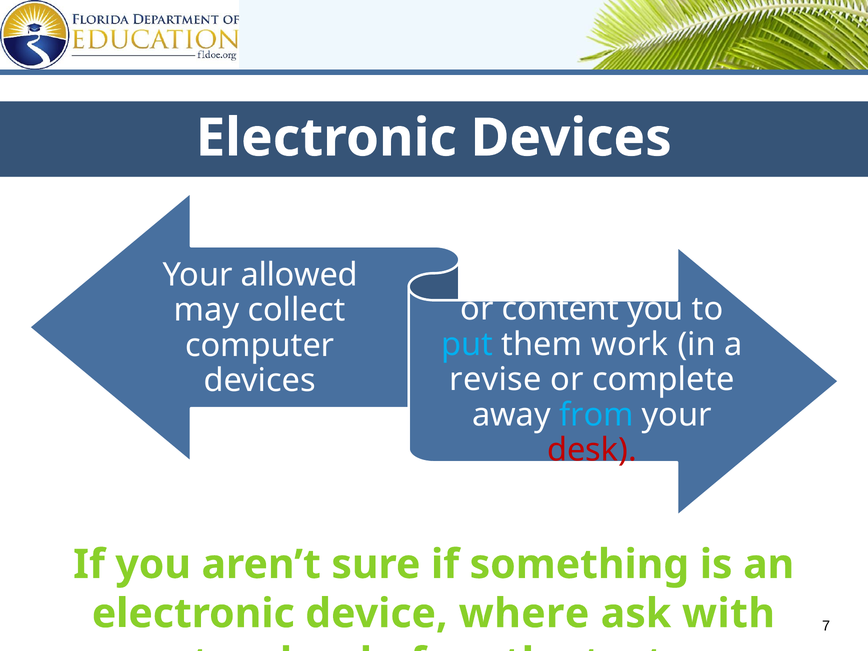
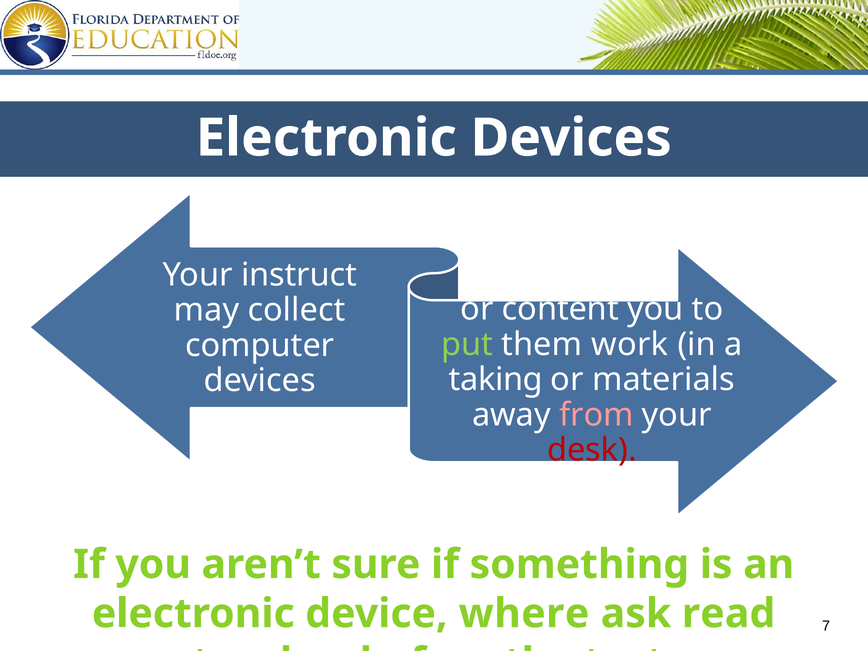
allowed: allowed -> instruct
put colour: light blue -> light green
revise: revise -> taking
complete: complete -> materials
from colour: light blue -> pink
with: with -> read
